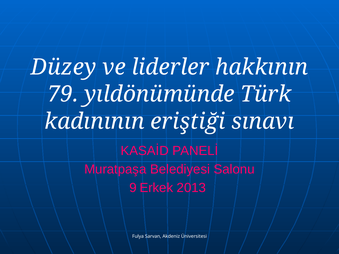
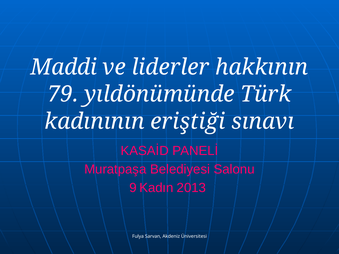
Düzey: Düzey -> Maddi
Erkek: Erkek -> Kadın
